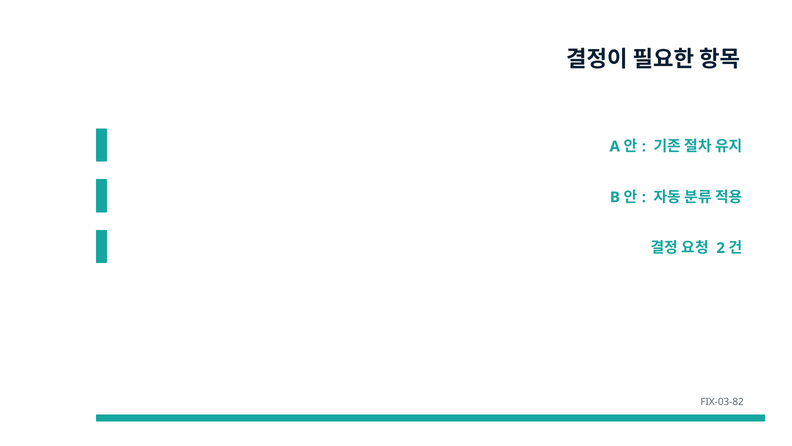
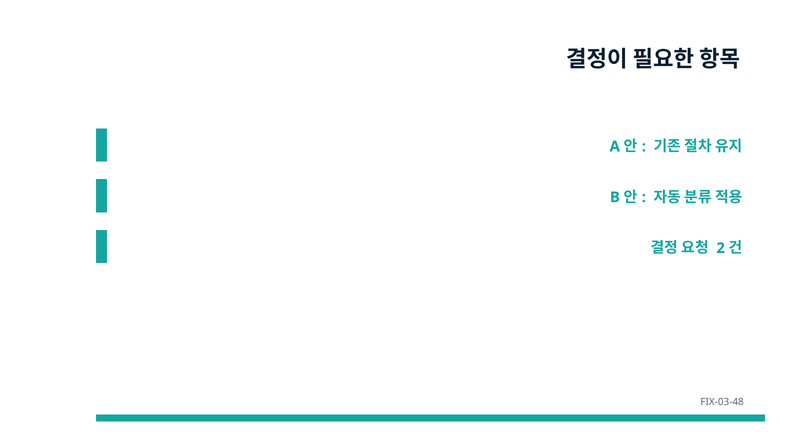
FIX-03-82: FIX-03-82 -> FIX-03-48
